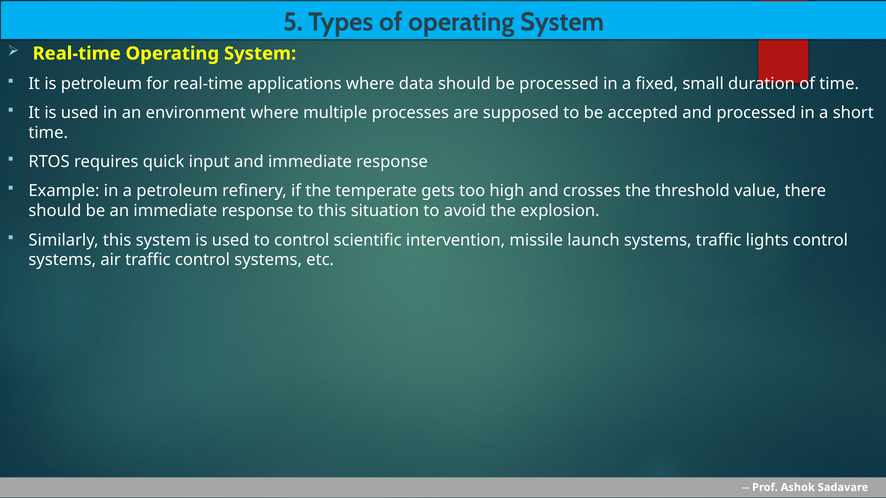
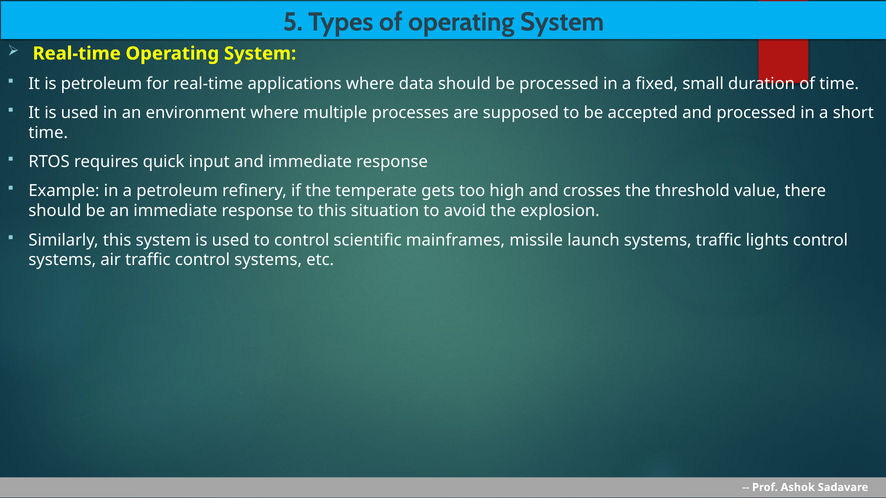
intervention: intervention -> mainframes
